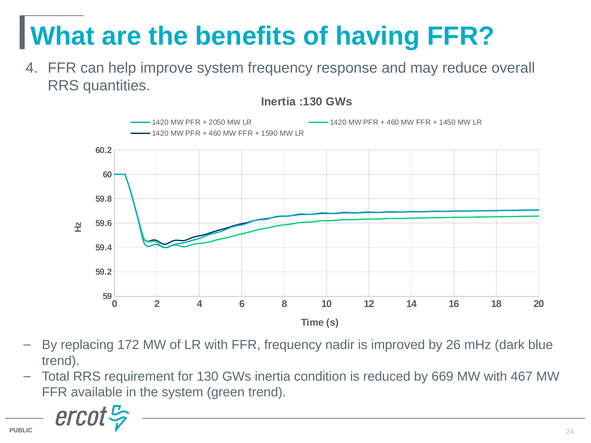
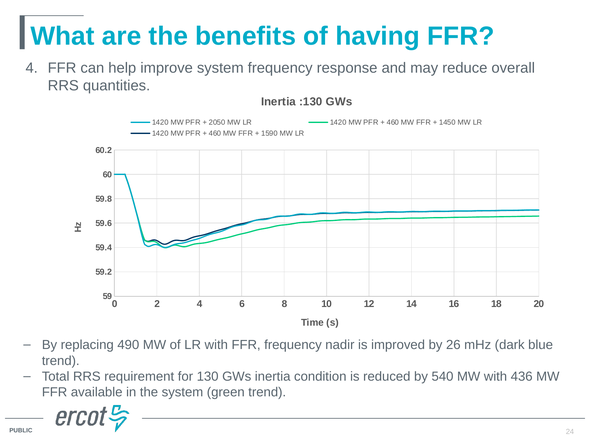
172: 172 -> 490
669: 669 -> 540
467: 467 -> 436
